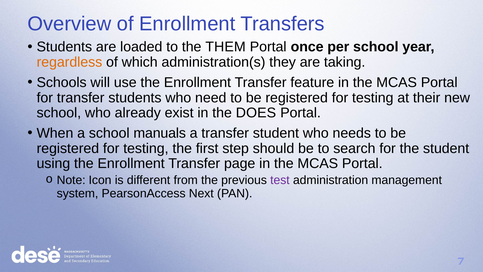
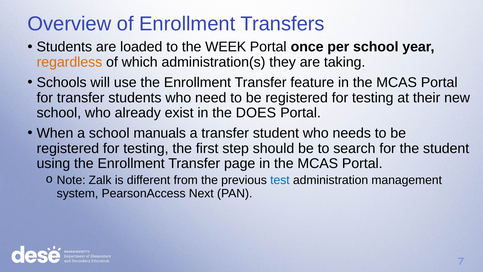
THEM: THEM -> WEEK
Icon: Icon -> Zalk
test colour: purple -> blue
